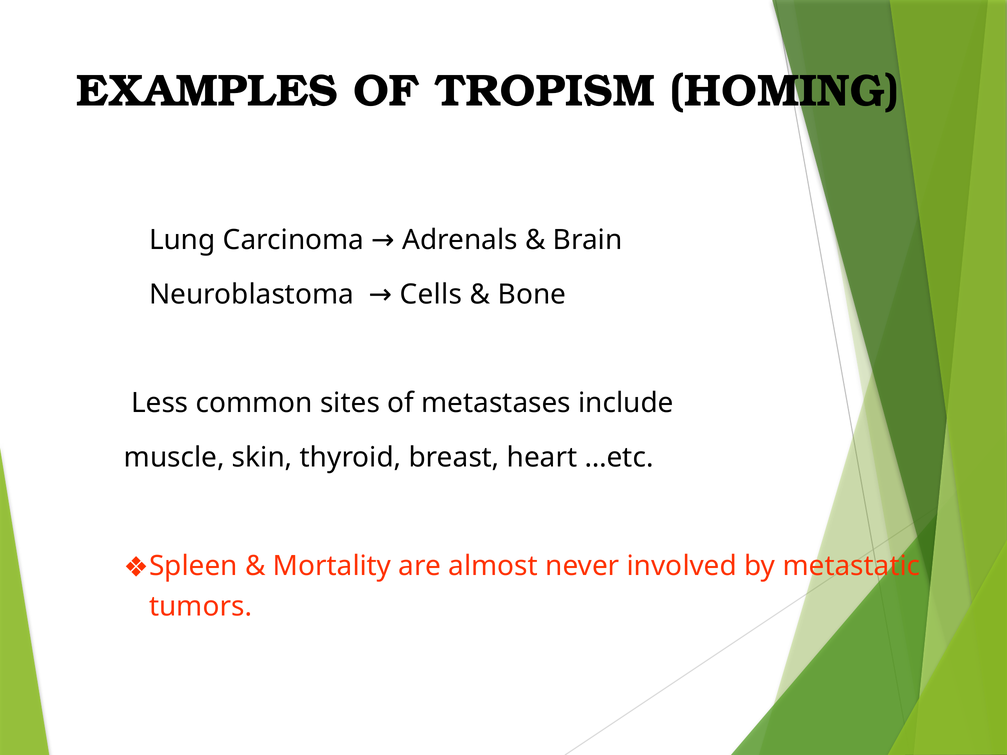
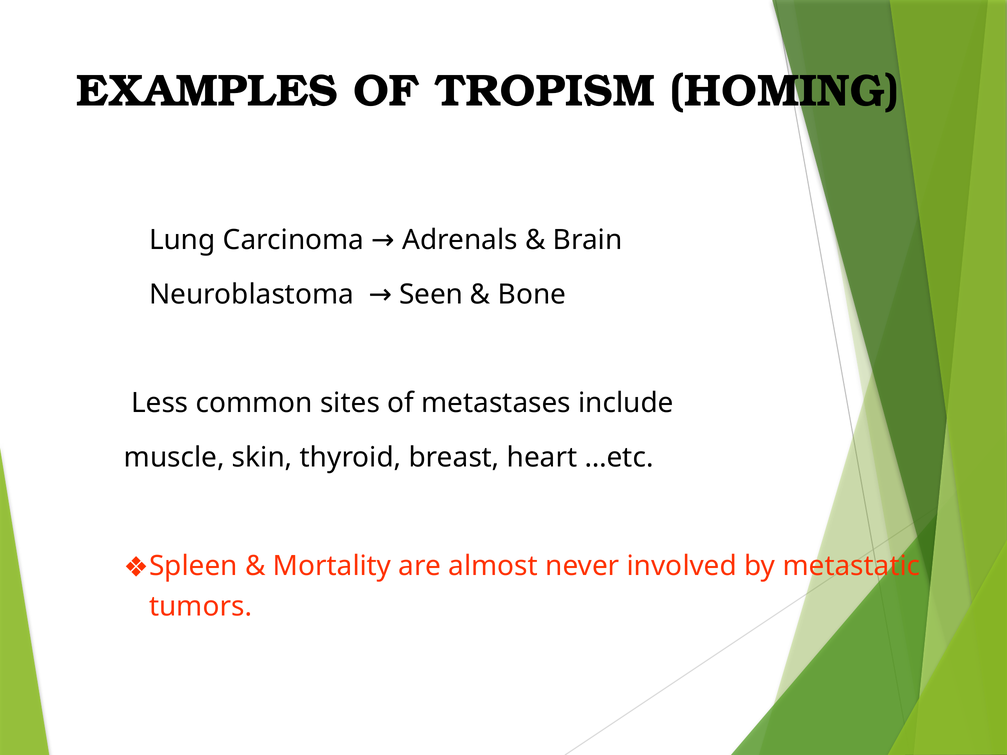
Cells: Cells -> Seen
